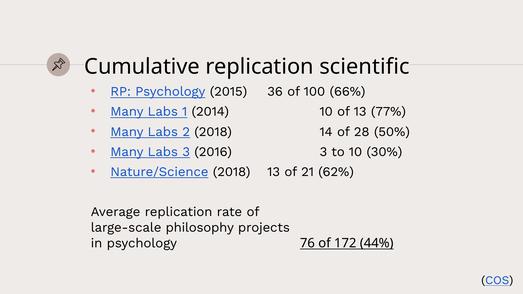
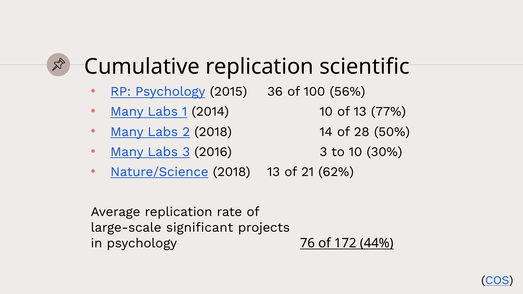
66%: 66% -> 56%
philosophy: philosophy -> significant
